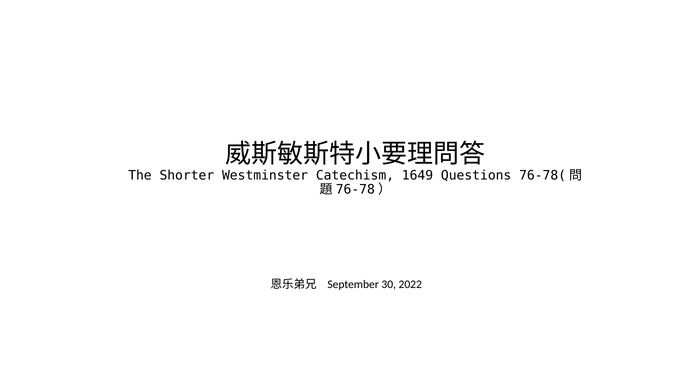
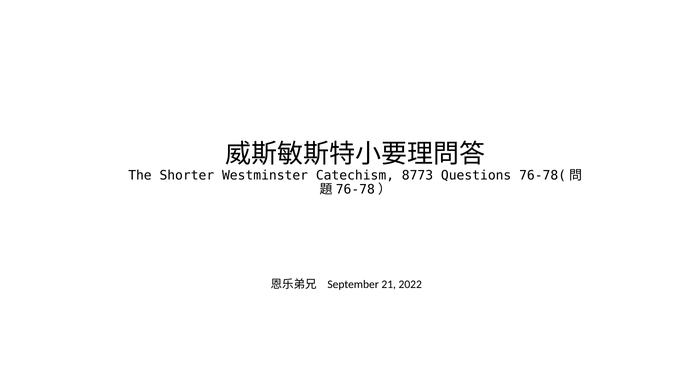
1649: 1649 -> 8773
30: 30 -> 21
